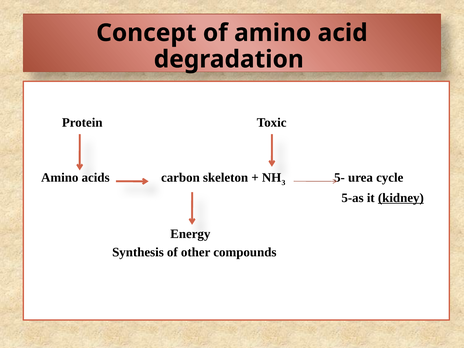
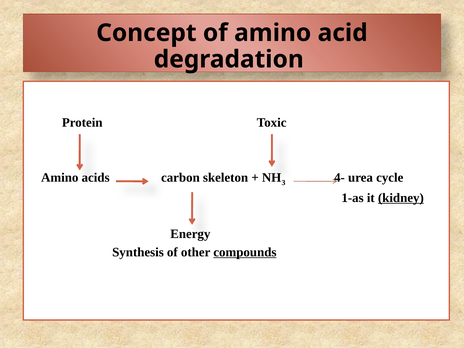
5-: 5- -> 4-
5-as: 5-as -> 1-as
compounds underline: none -> present
